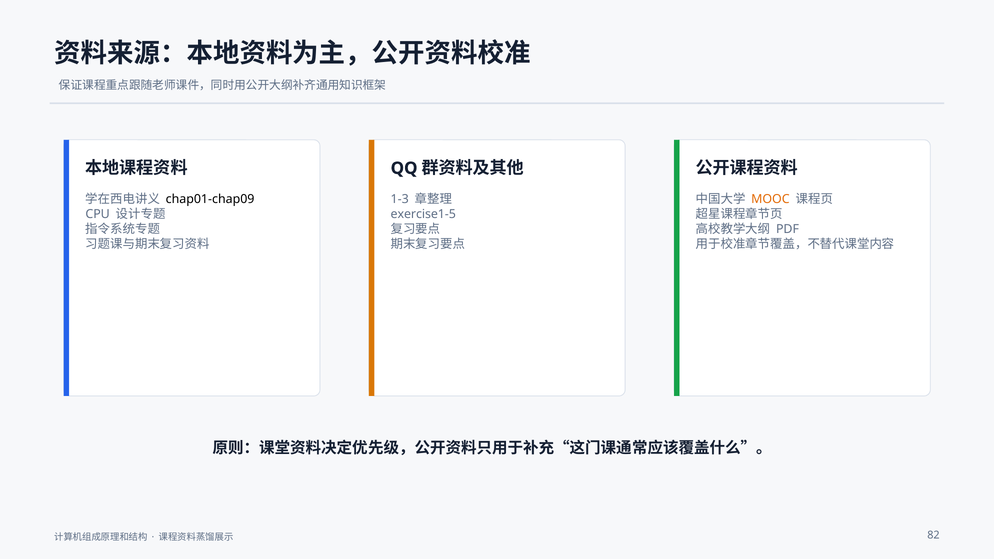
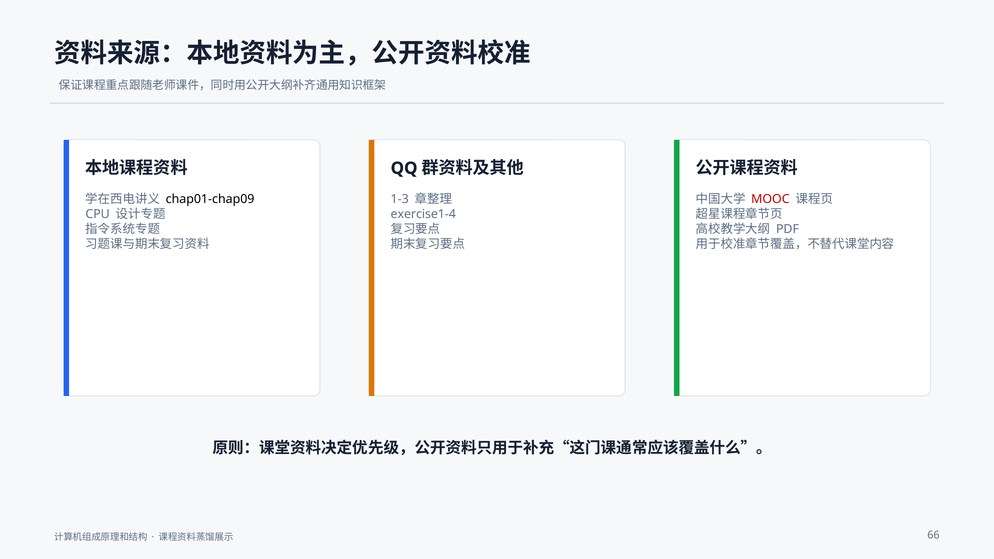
MOOC colour: orange -> red
exercise1-5: exercise1-5 -> exercise1-4
82: 82 -> 66
